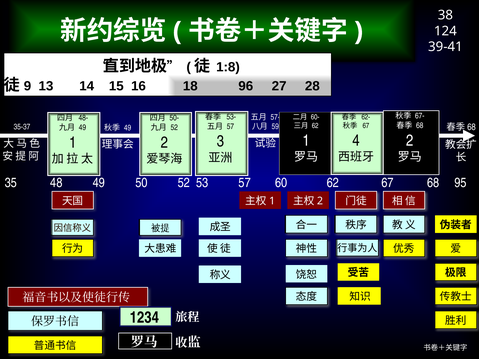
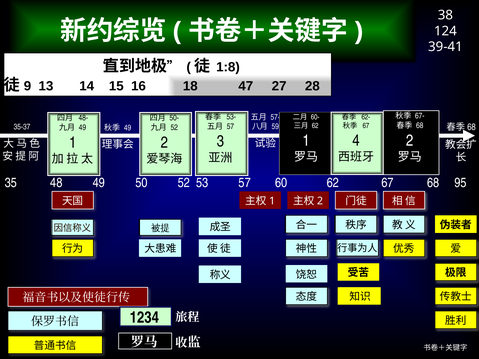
96: 96 -> 47
